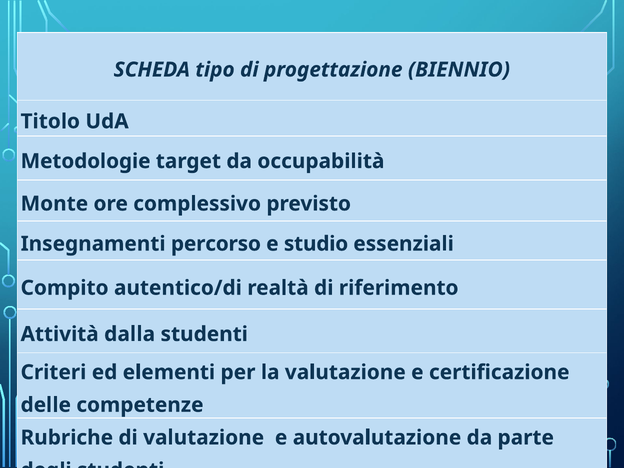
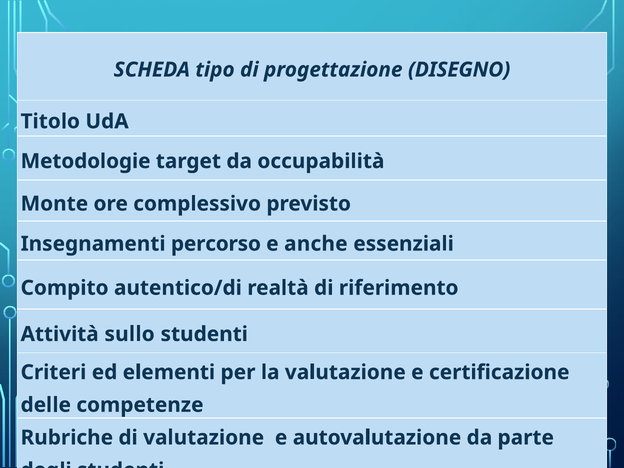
BIENNIO: BIENNIO -> DISEGNO
studio: studio -> anche
dalla: dalla -> sullo
